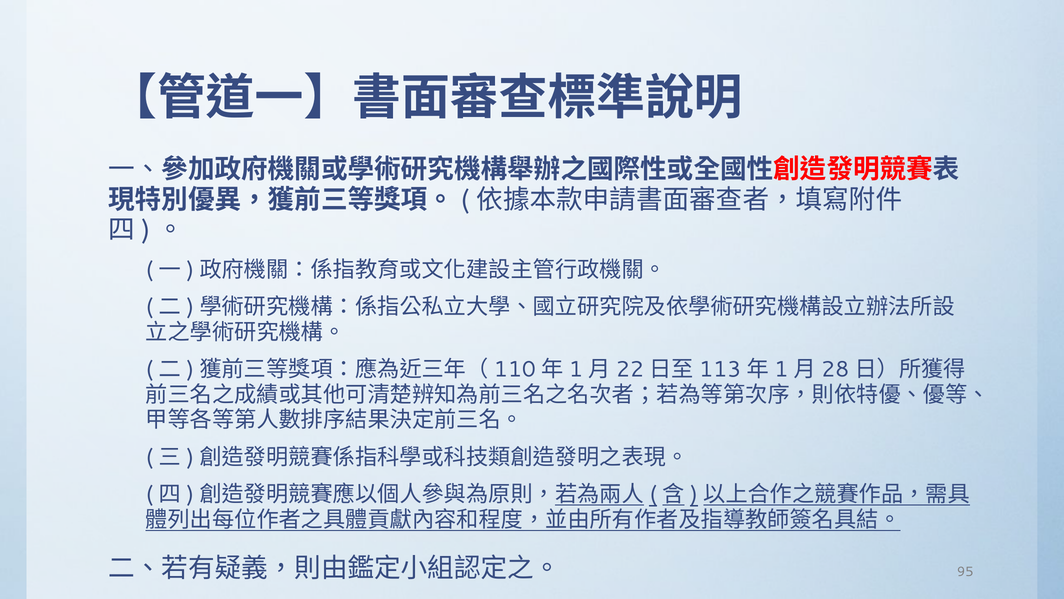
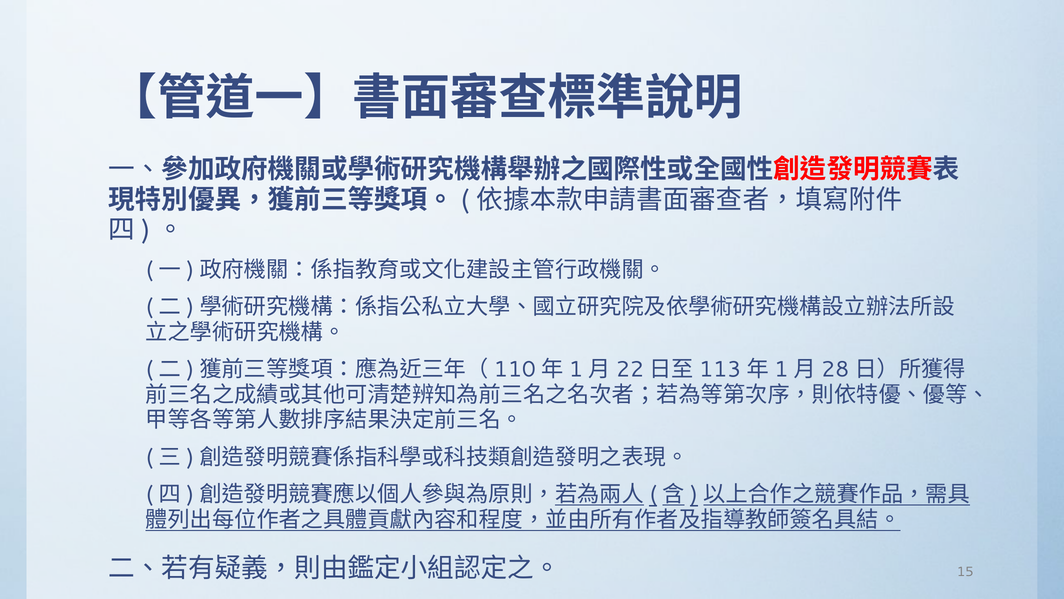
95: 95 -> 15
